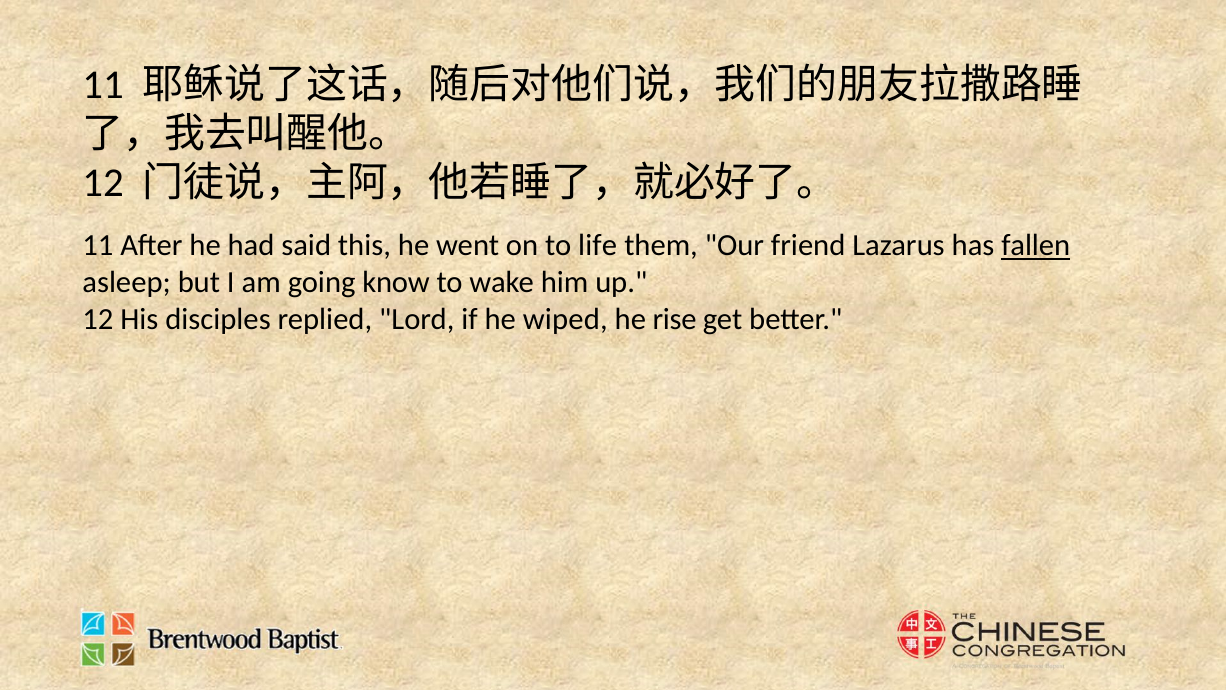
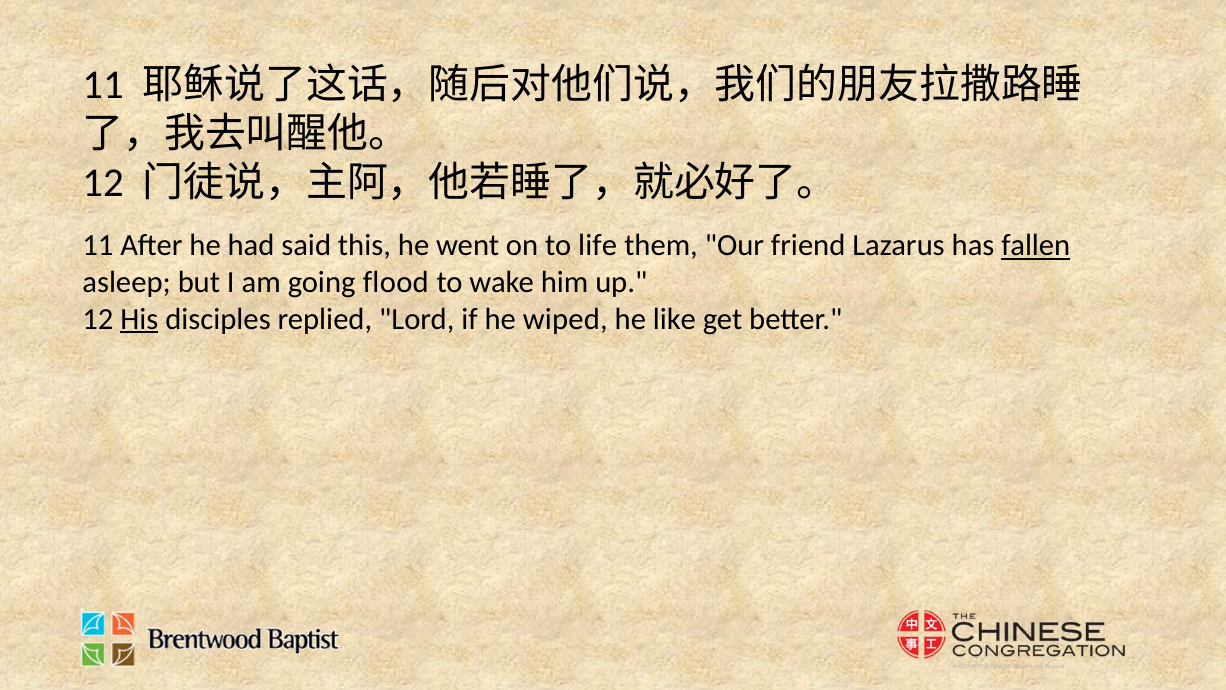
know: know -> flood
His underline: none -> present
rise: rise -> like
